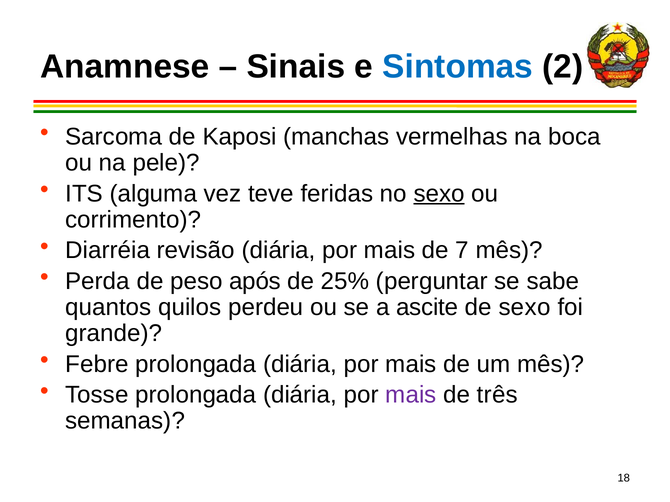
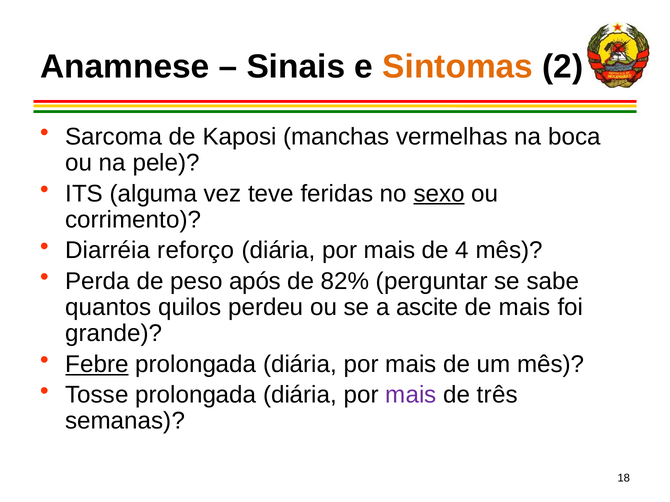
Sintomas colour: blue -> orange
revisão: revisão -> reforço
7: 7 -> 4
25%: 25% -> 82%
de sexo: sexo -> mais
Febre underline: none -> present
